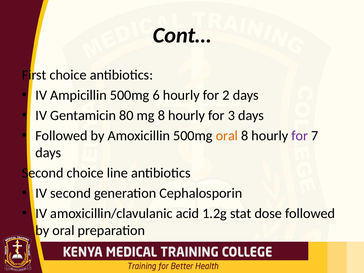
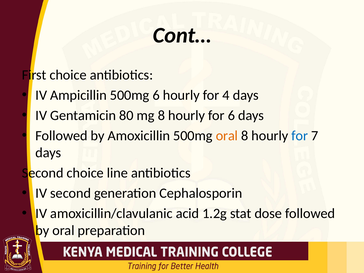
2: 2 -> 4
for 3: 3 -> 6
for at (300, 136) colour: purple -> blue
